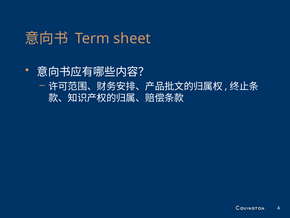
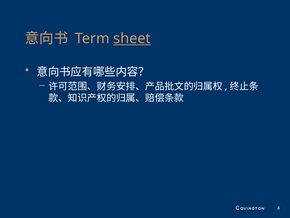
sheet underline: none -> present
